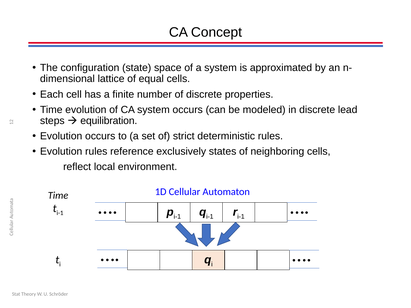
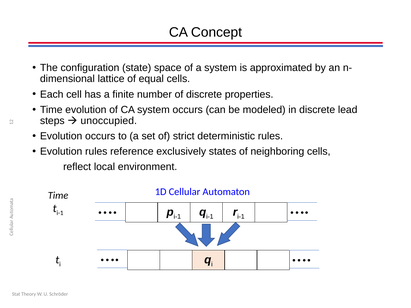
equilibration: equilibration -> unoccupied
